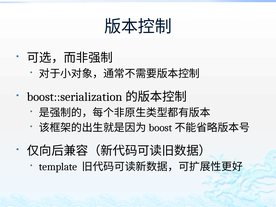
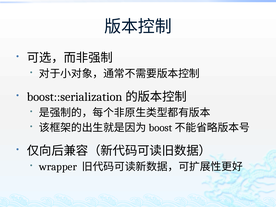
template: template -> wrapper
